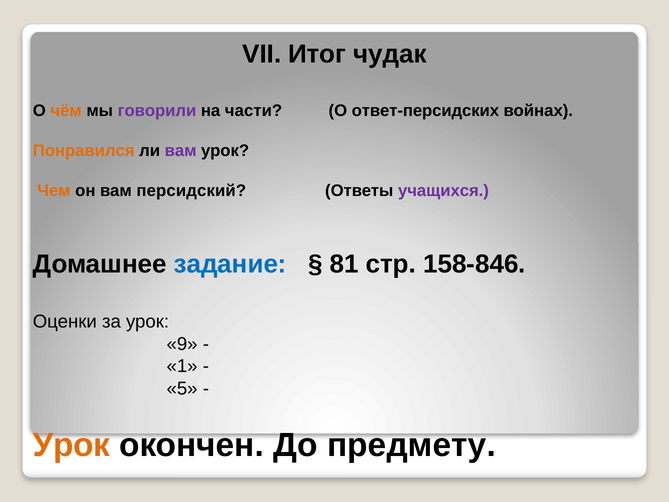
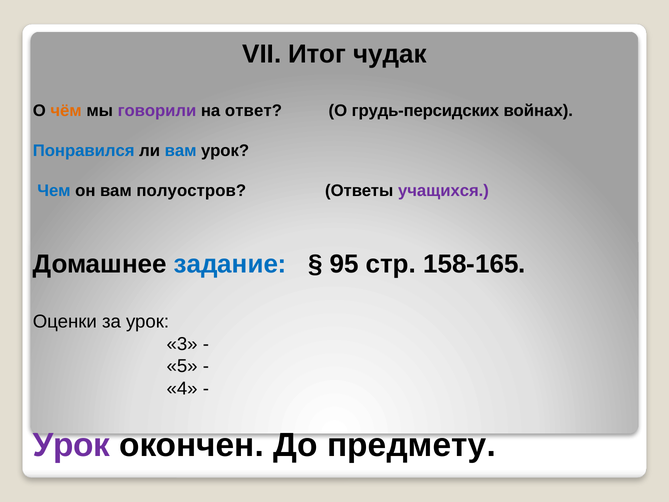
части: части -> ответ
ответ-персидских: ответ-персидских -> грудь-персидских
Понравился colour: orange -> blue
вам at (181, 151) colour: purple -> blue
Чем colour: orange -> blue
персидский: персидский -> полуостров
81: 81 -> 95
158-846: 158-846 -> 158-165
9: 9 -> 3
1: 1 -> 5
5: 5 -> 4
Урок at (71, 445) colour: orange -> purple
